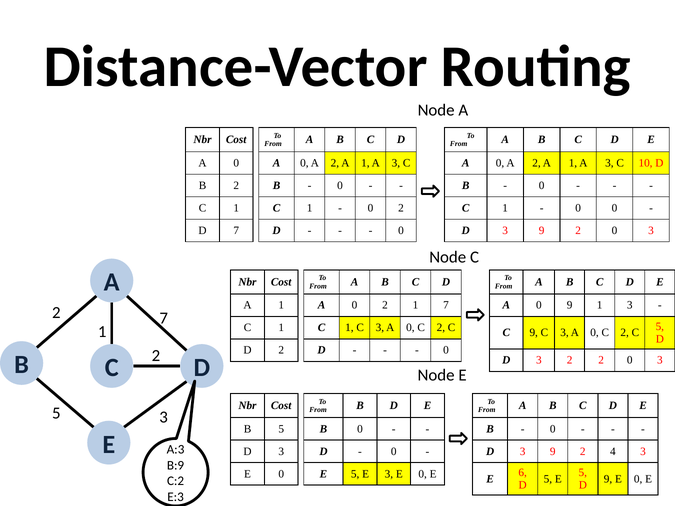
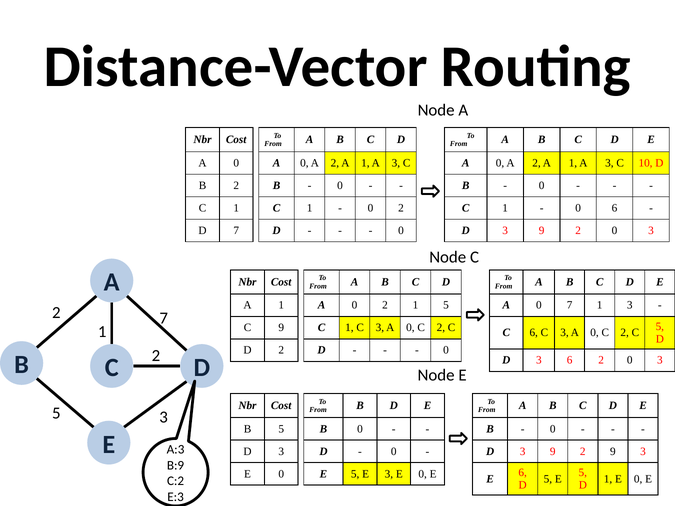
0 0: 0 -> 6
1 7: 7 -> 5
0 9: 9 -> 7
1 at (281, 328): 1 -> 9
C 9: 9 -> 6
3 2: 2 -> 6
2 4: 4 -> 9
9 at (608, 479): 9 -> 1
